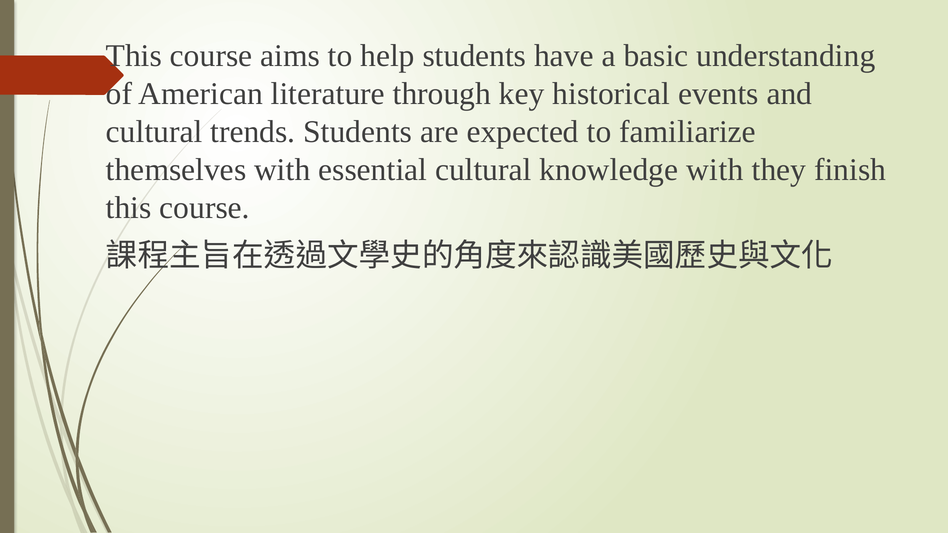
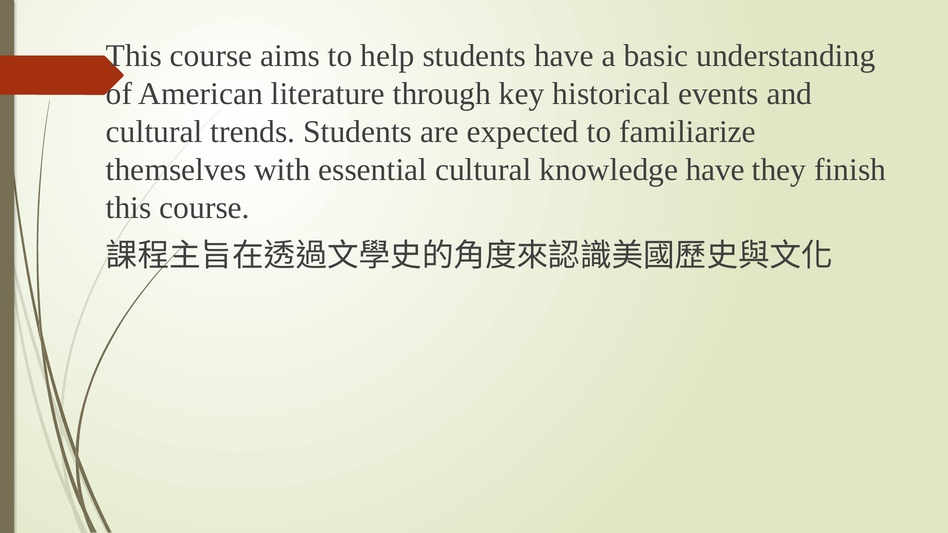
knowledge with: with -> have
